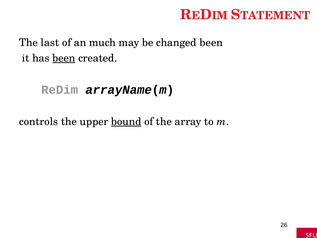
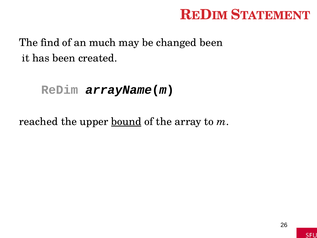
last: last -> find
been at (64, 58) underline: present -> none
controls: controls -> reached
